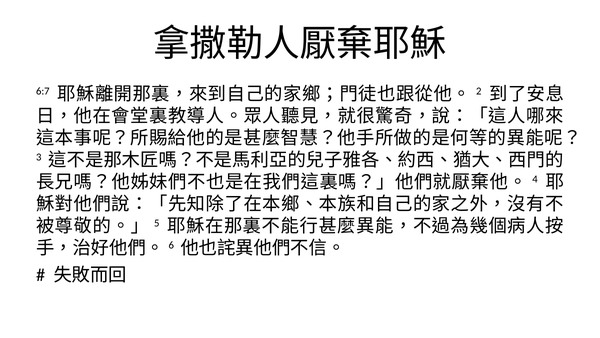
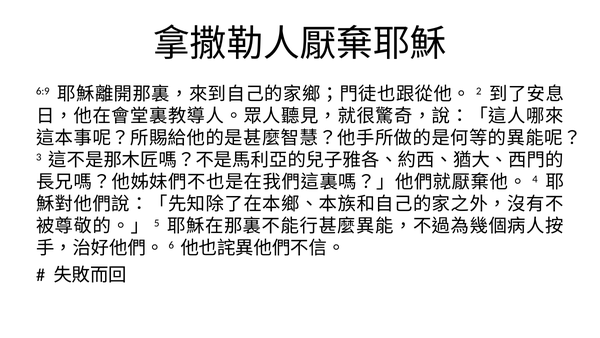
6:7: 6:7 -> 6:9
